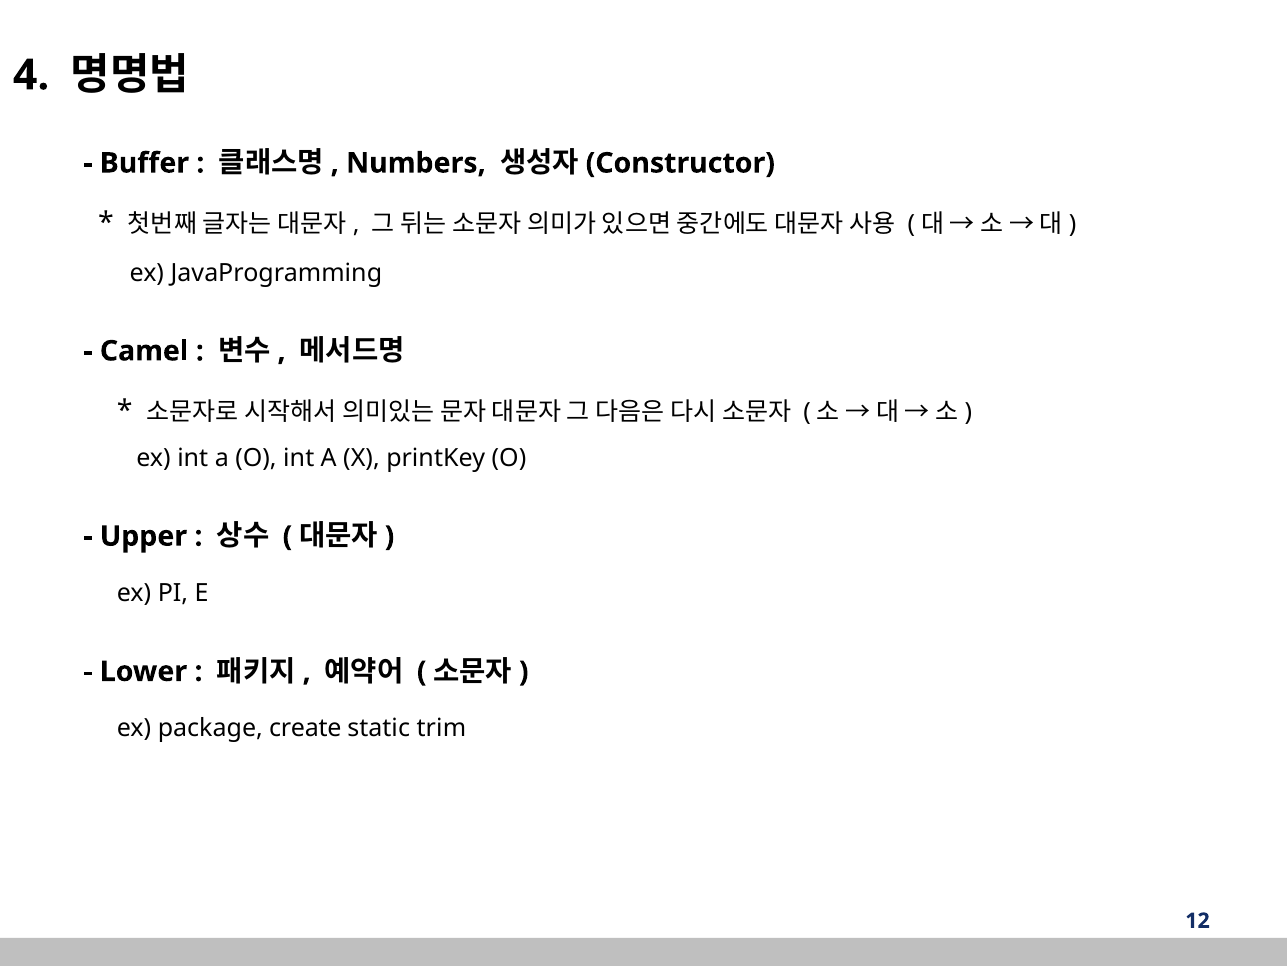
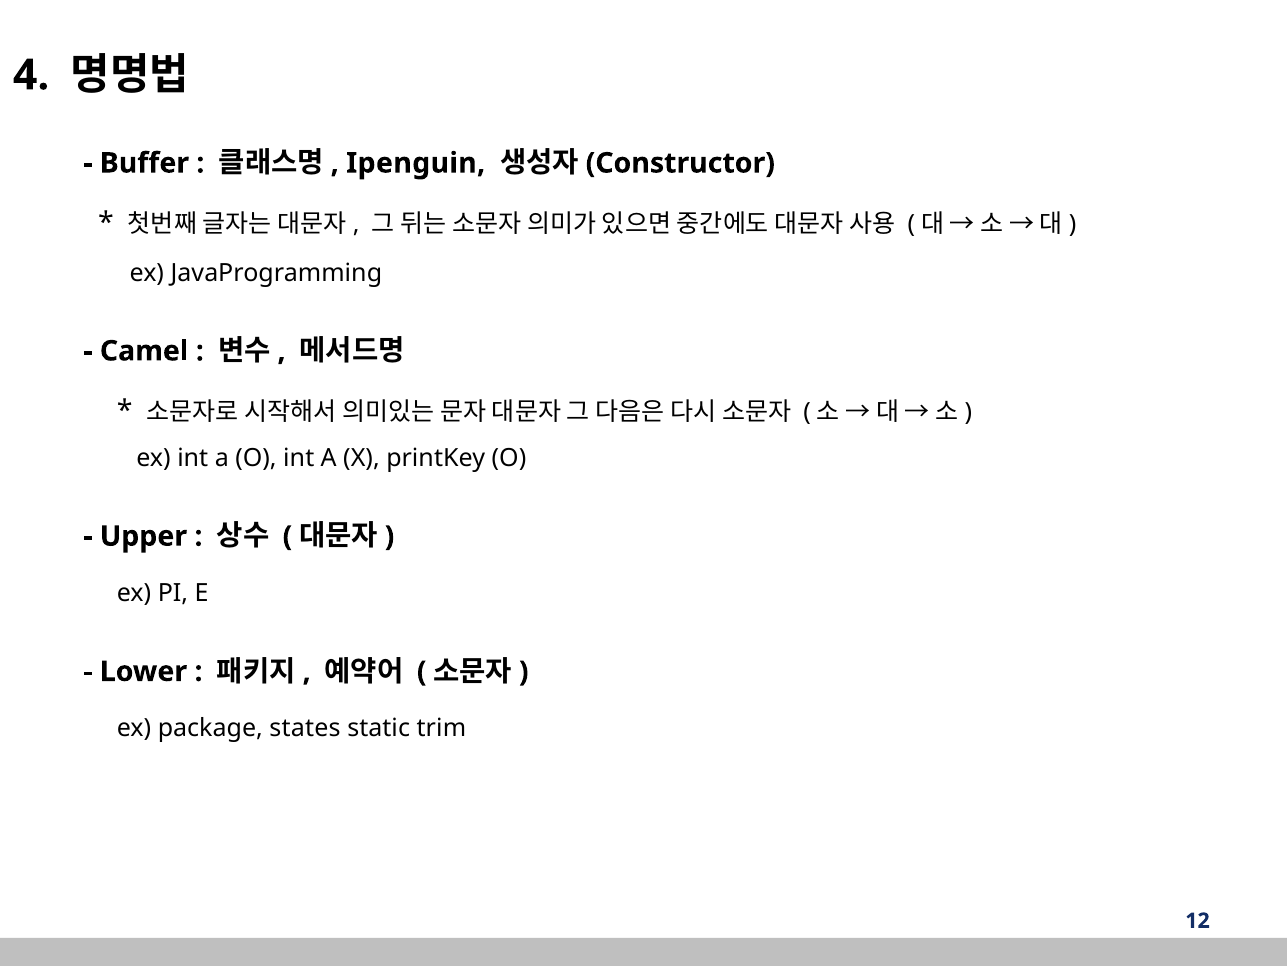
Numbers: Numbers -> Ipenguin
create: create -> states
